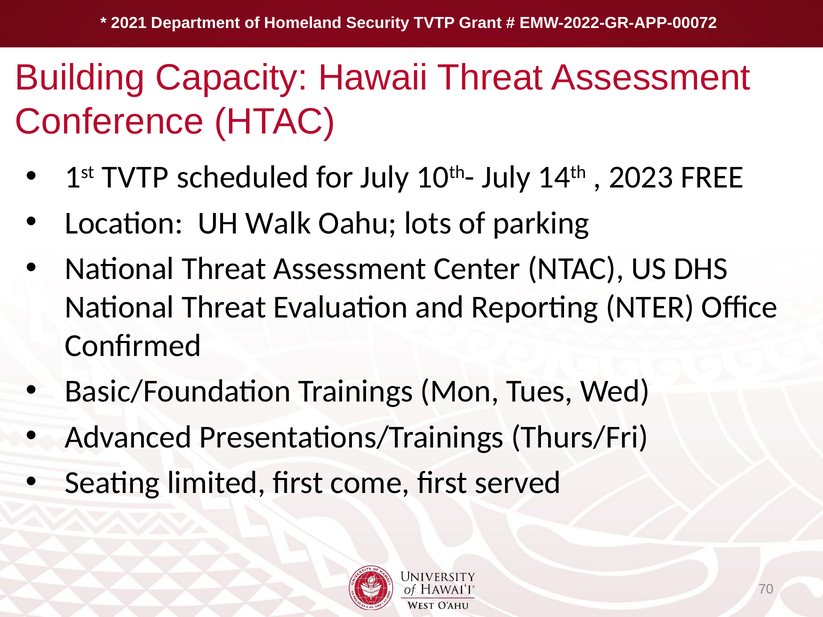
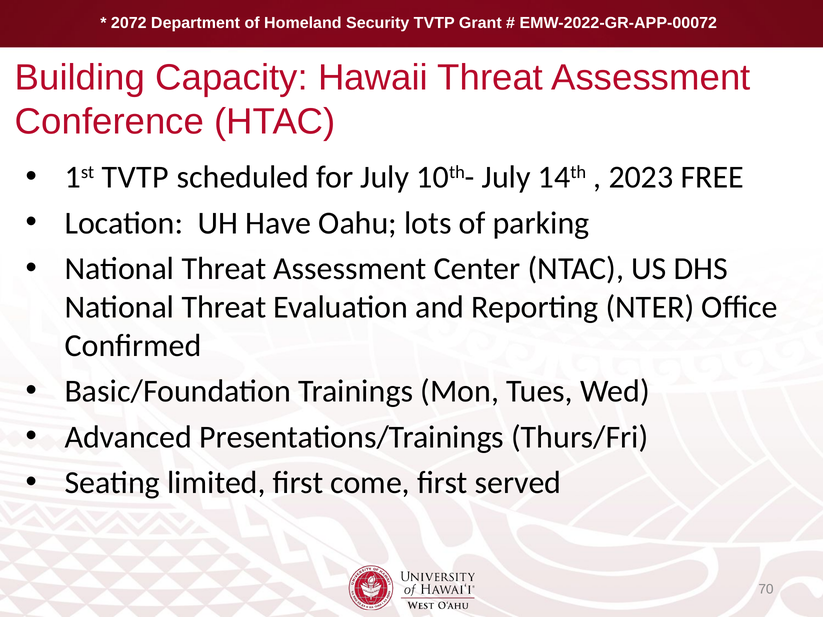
2021: 2021 -> 2072
Walk: Walk -> Have
